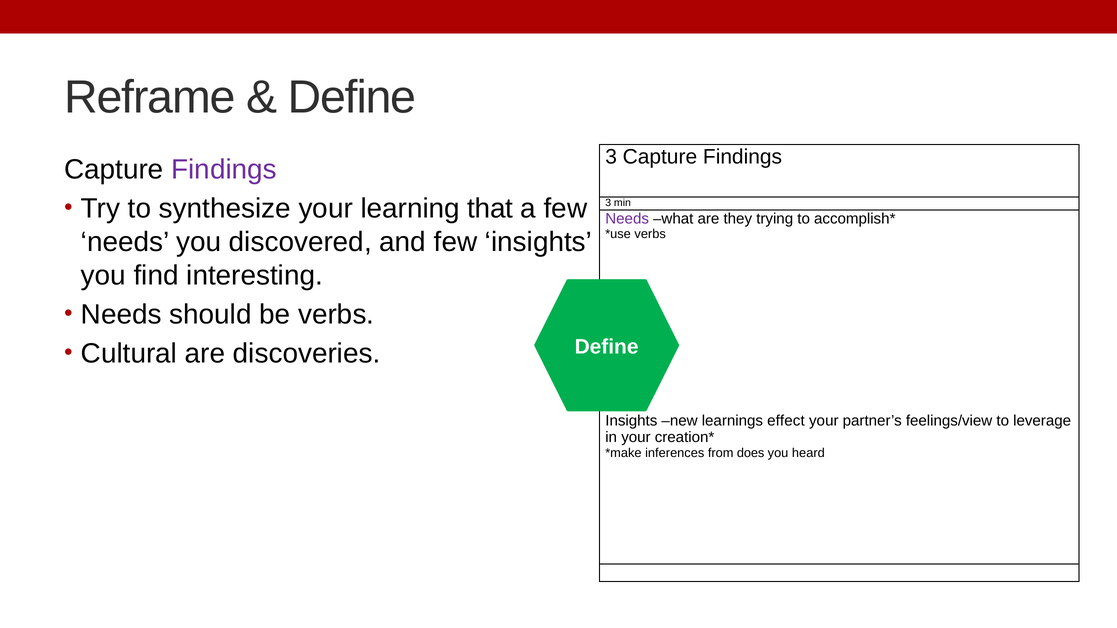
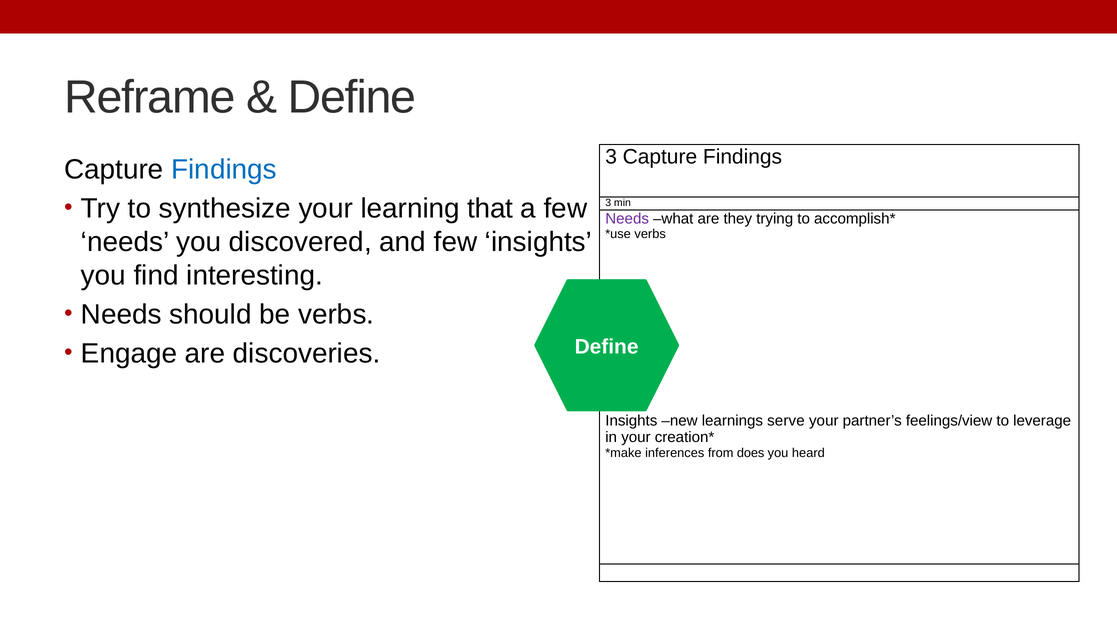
Findings at (224, 170) colour: purple -> blue
Cultural: Cultural -> Engage
effect: effect -> serve
